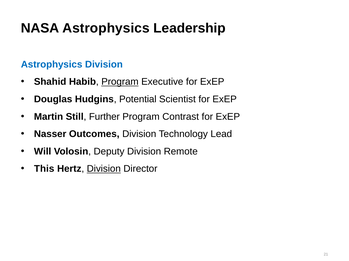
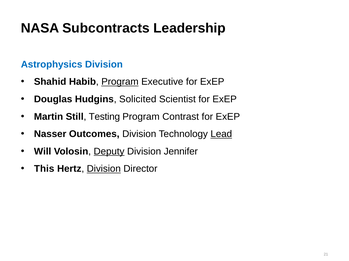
NASA Astrophysics: Astrophysics -> Subcontracts
Potential: Potential -> Solicited
Further: Further -> Testing
Lead underline: none -> present
Deputy underline: none -> present
Remote: Remote -> Jennifer
